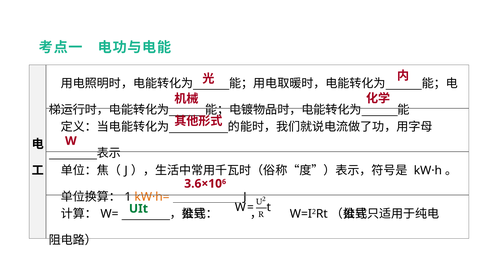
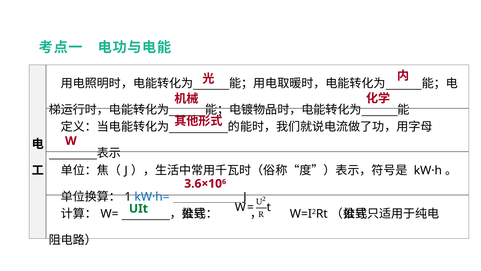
kW·h= colour: orange -> blue
